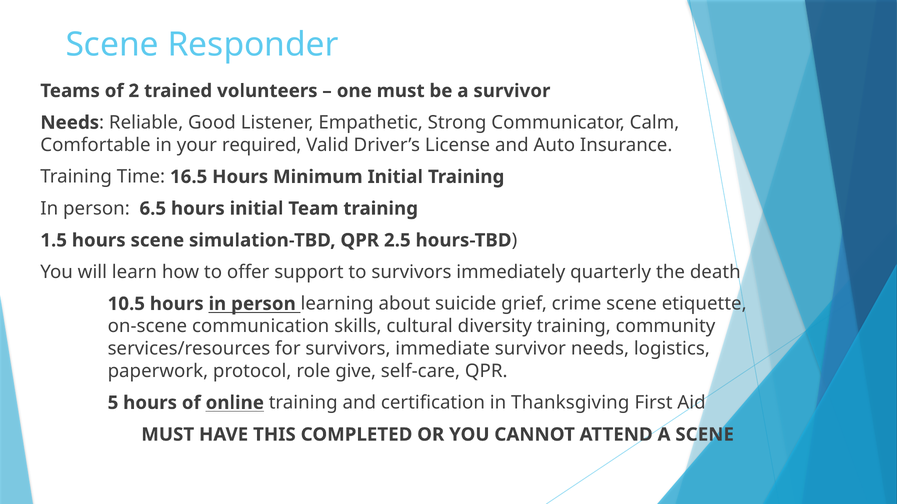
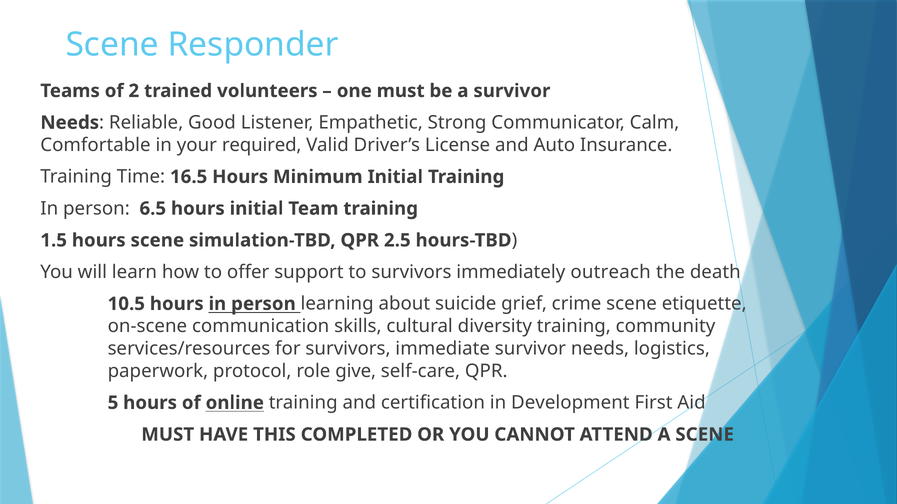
quarterly: quarterly -> outreach
Thanksgiving: Thanksgiving -> Development
